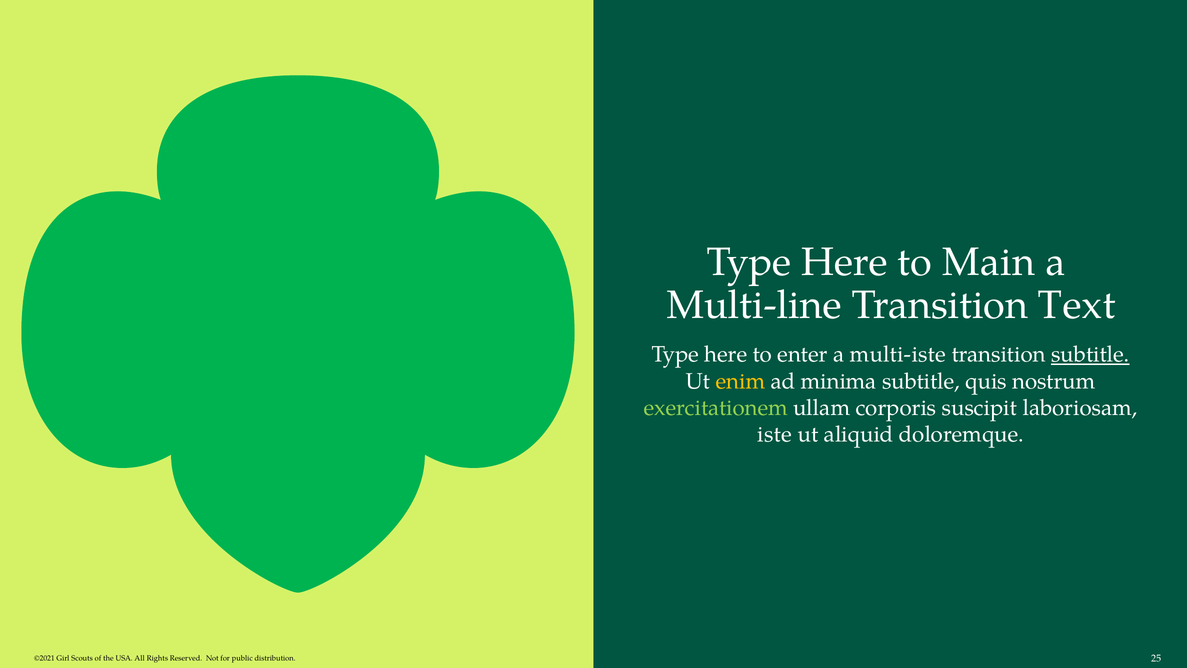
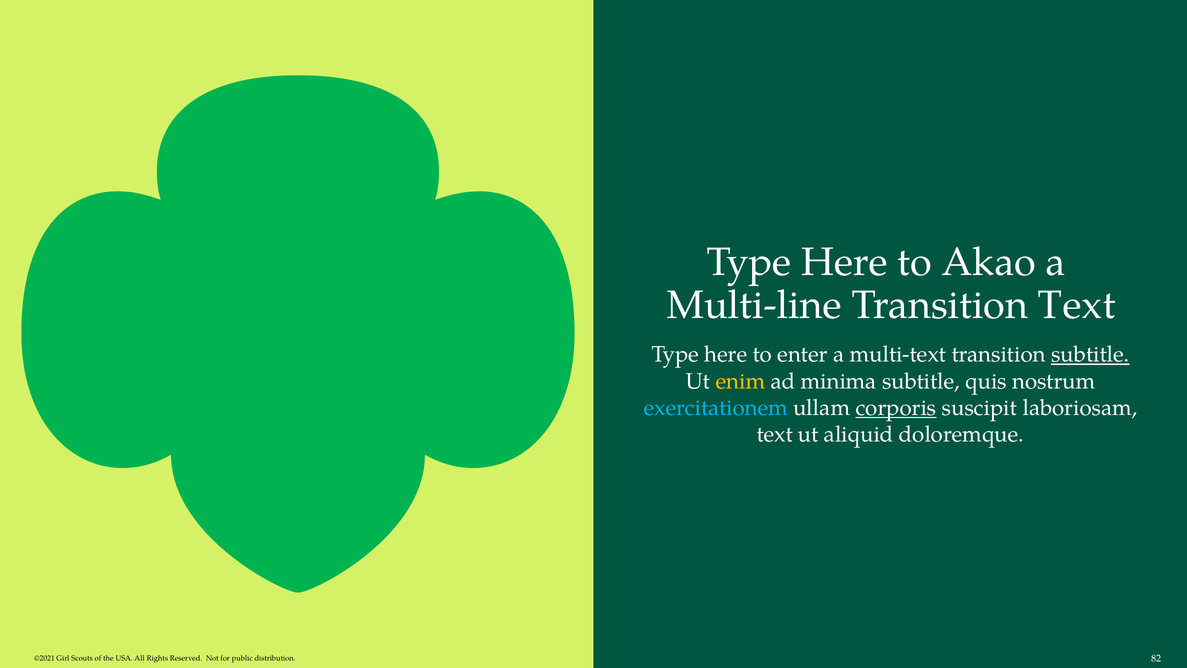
Main: Main -> Akao
multi-iste: multi-iste -> multi-text
exercitationem colour: light green -> light blue
corporis underline: none -> present
iste at (775, 434): iste -> text
25: 25 -> 82
